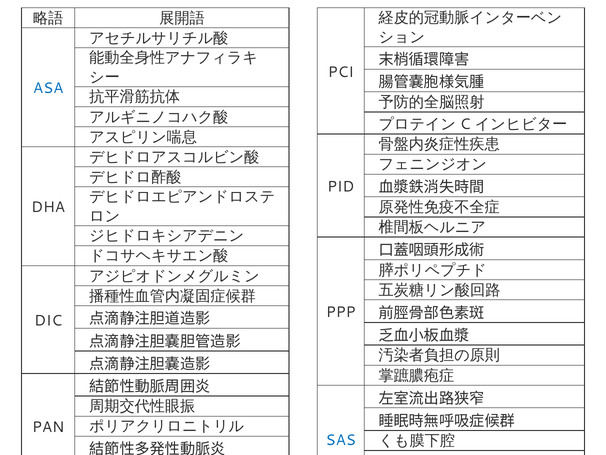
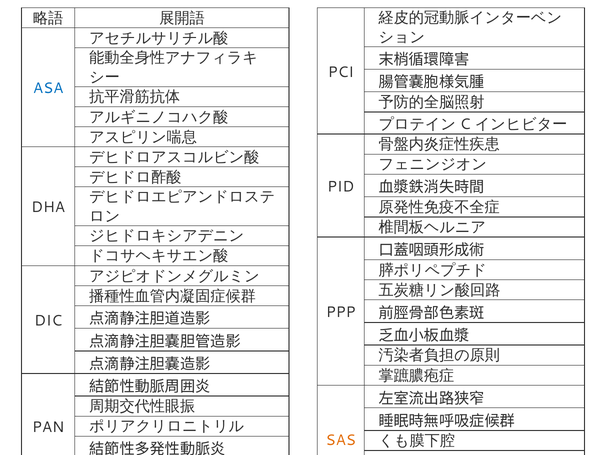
SAS colour: blue -> orange
